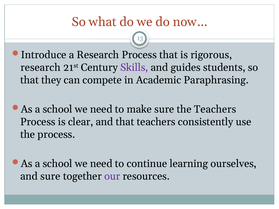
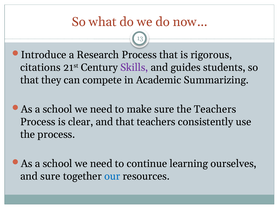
research at (40, 68): research -> citations
Paraphrasing: Paraphrasing -> Summarizing
our colour: purple -> blue
